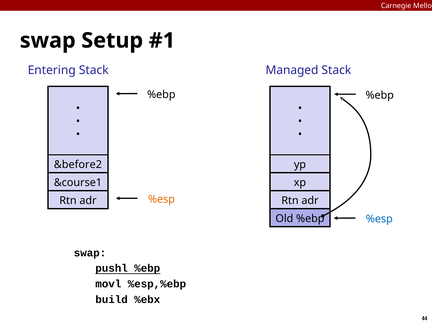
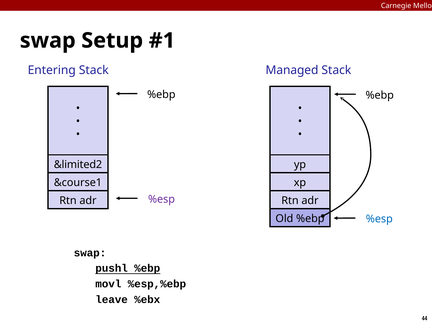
&before2: &before2 -> &limited2
%esp at (162, 199) colour: orange -> purple
build: build -> leave
